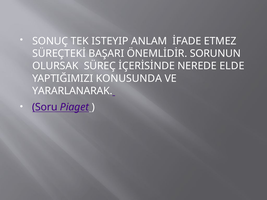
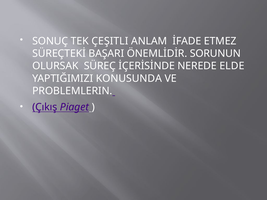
ISTEYIP: ISTEYIP -> ÇEŞITLI
YARARLANARAK: YARARLANARAK -> PROBLEMLERIN
Soru: Soru -> Çıkış
